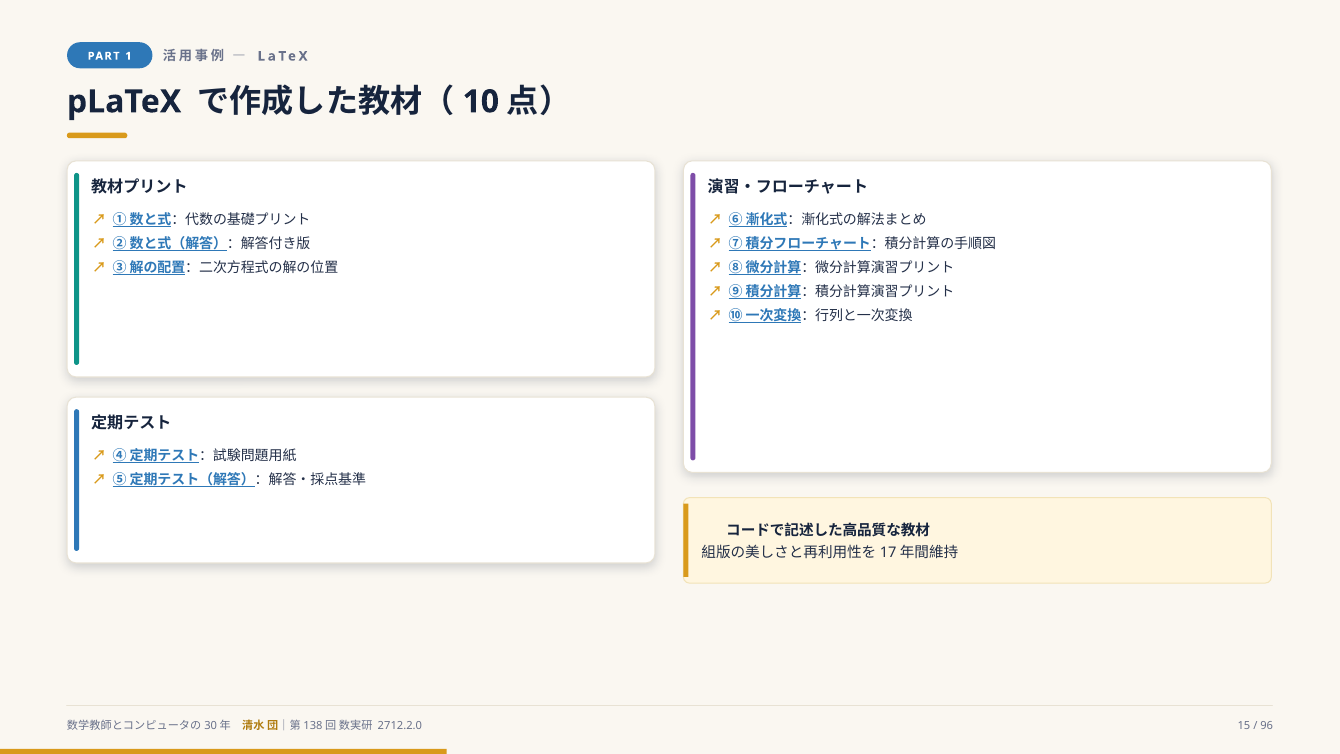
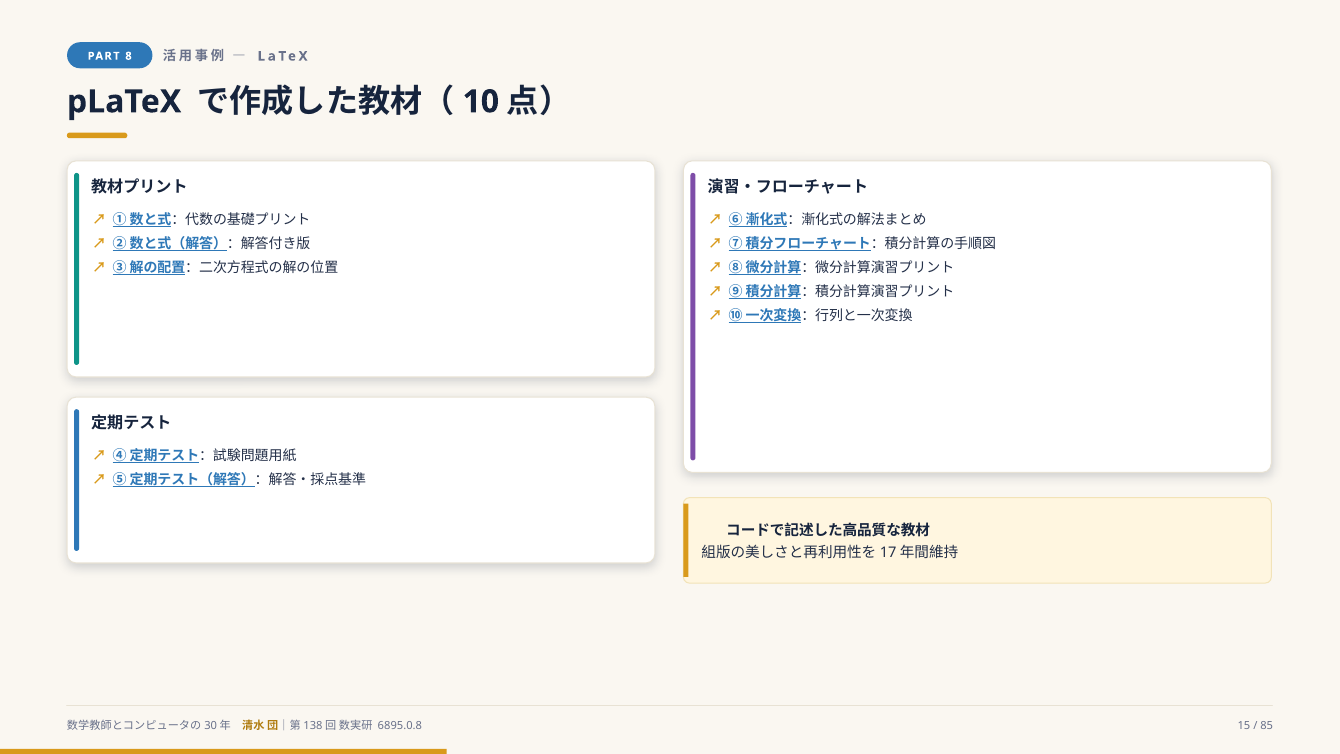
1: 1 -> 8
2712.2.0: 2712.2.0 -> 6895.0.8
96: 96 -> 85
